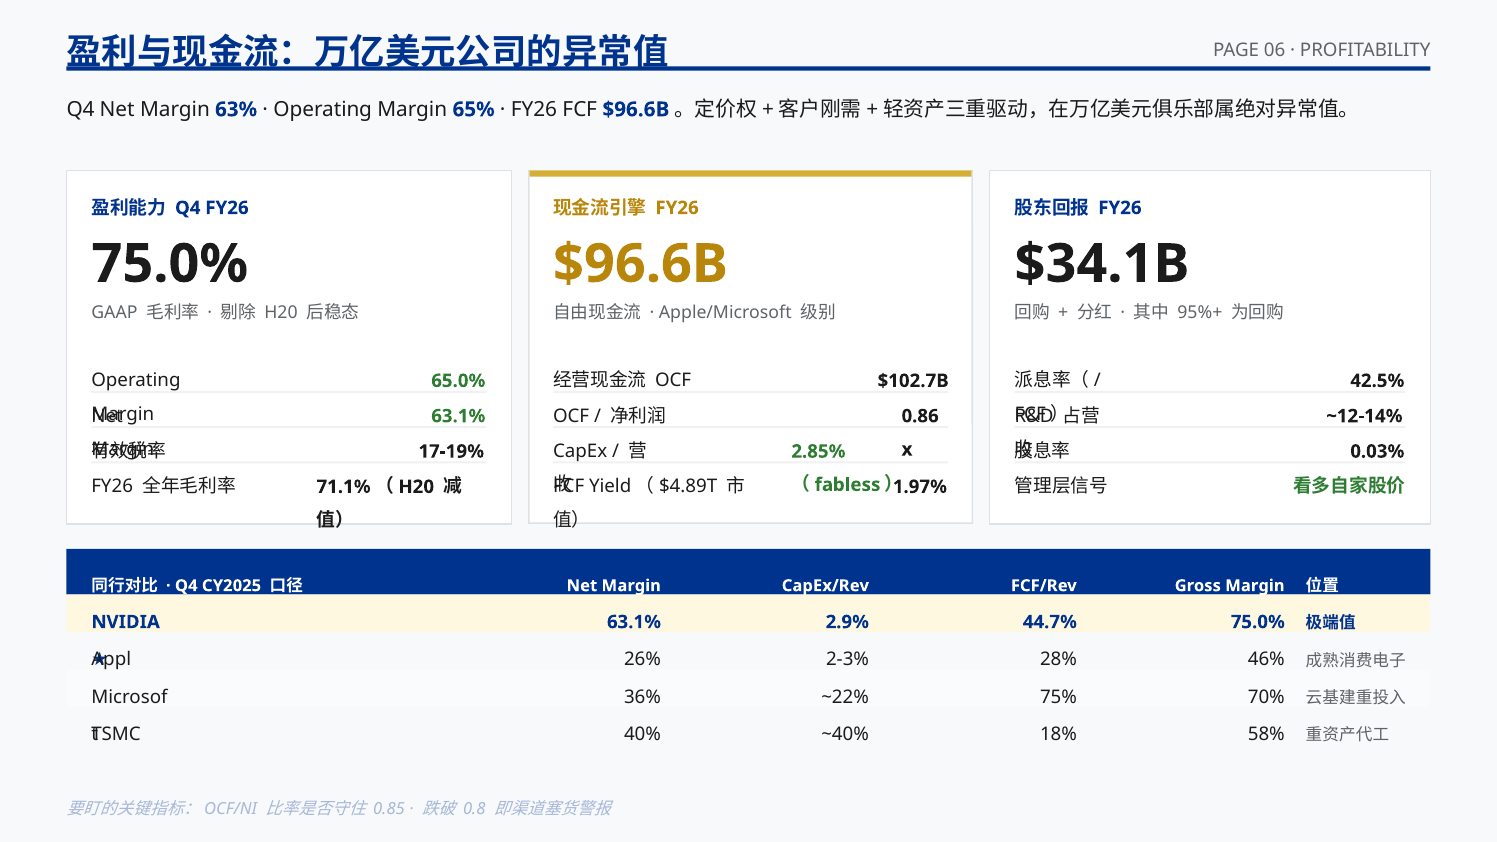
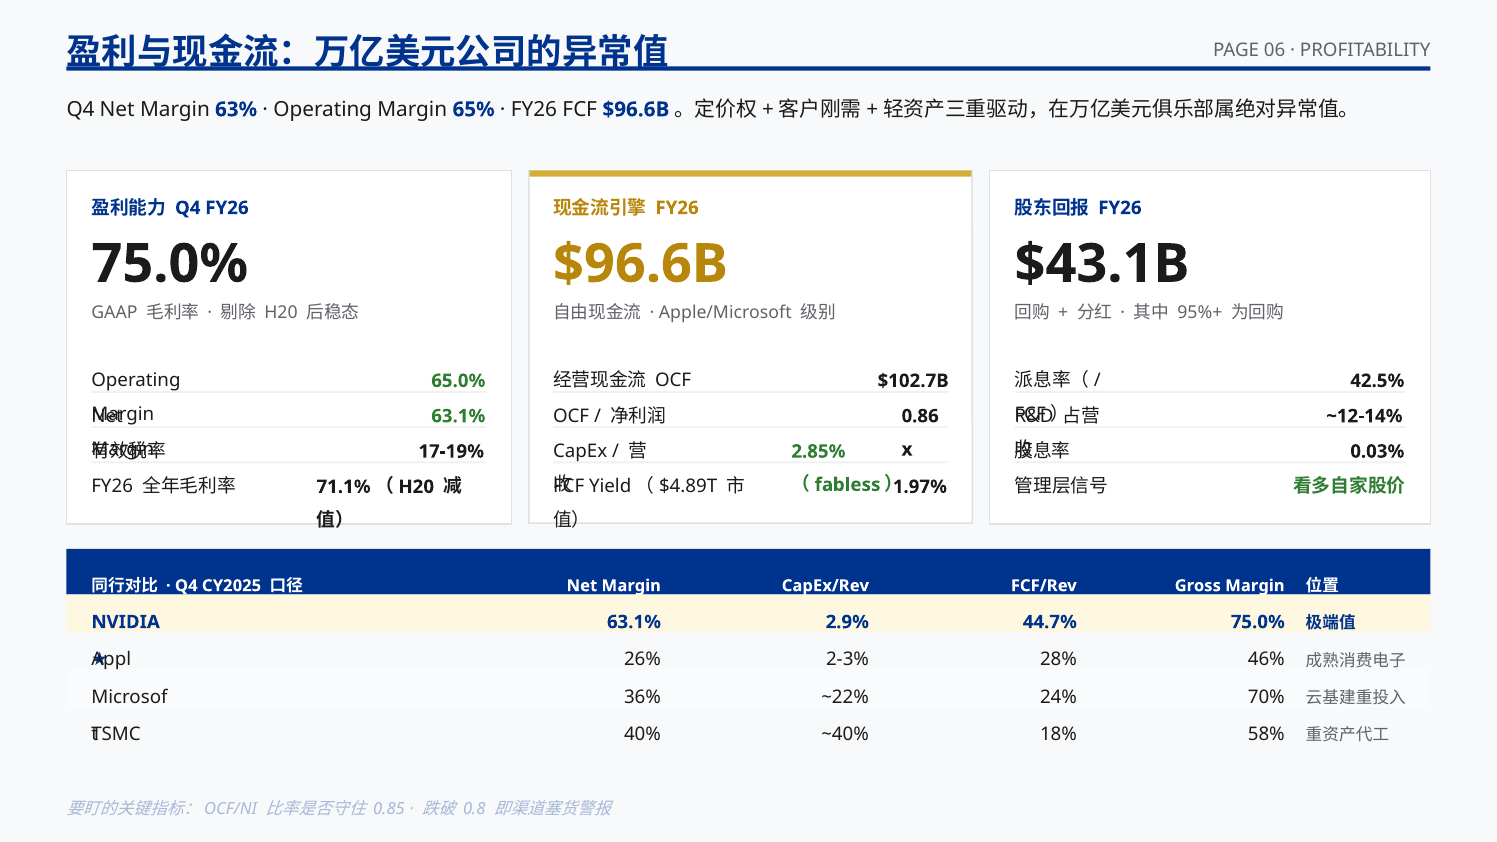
$34.1B: $34.1B -> $43.1B
75%: 75% -> 24%
